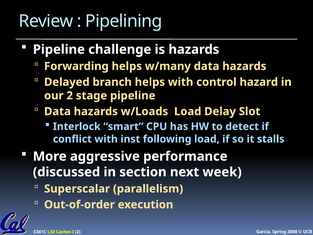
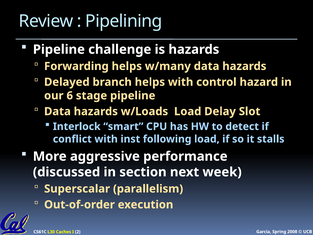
our 2: 2 -> 6
